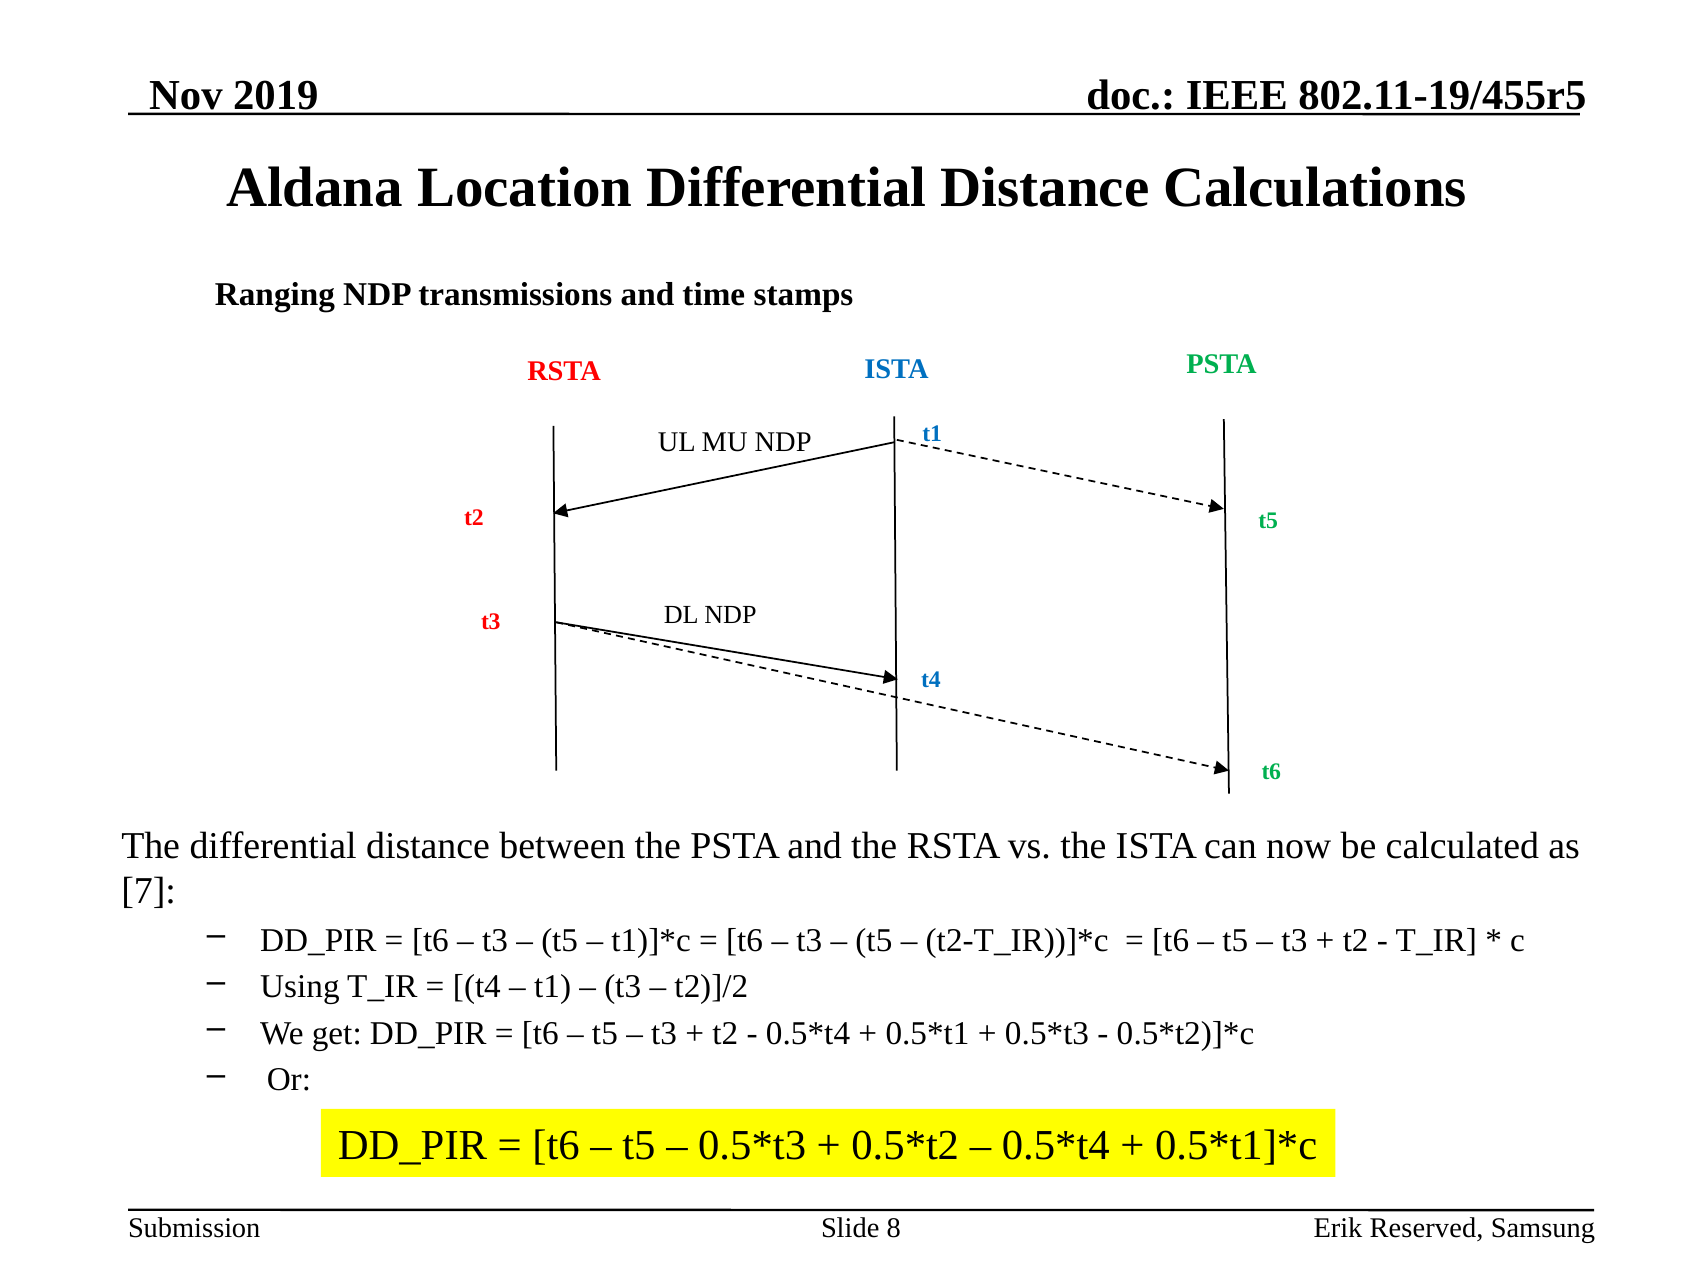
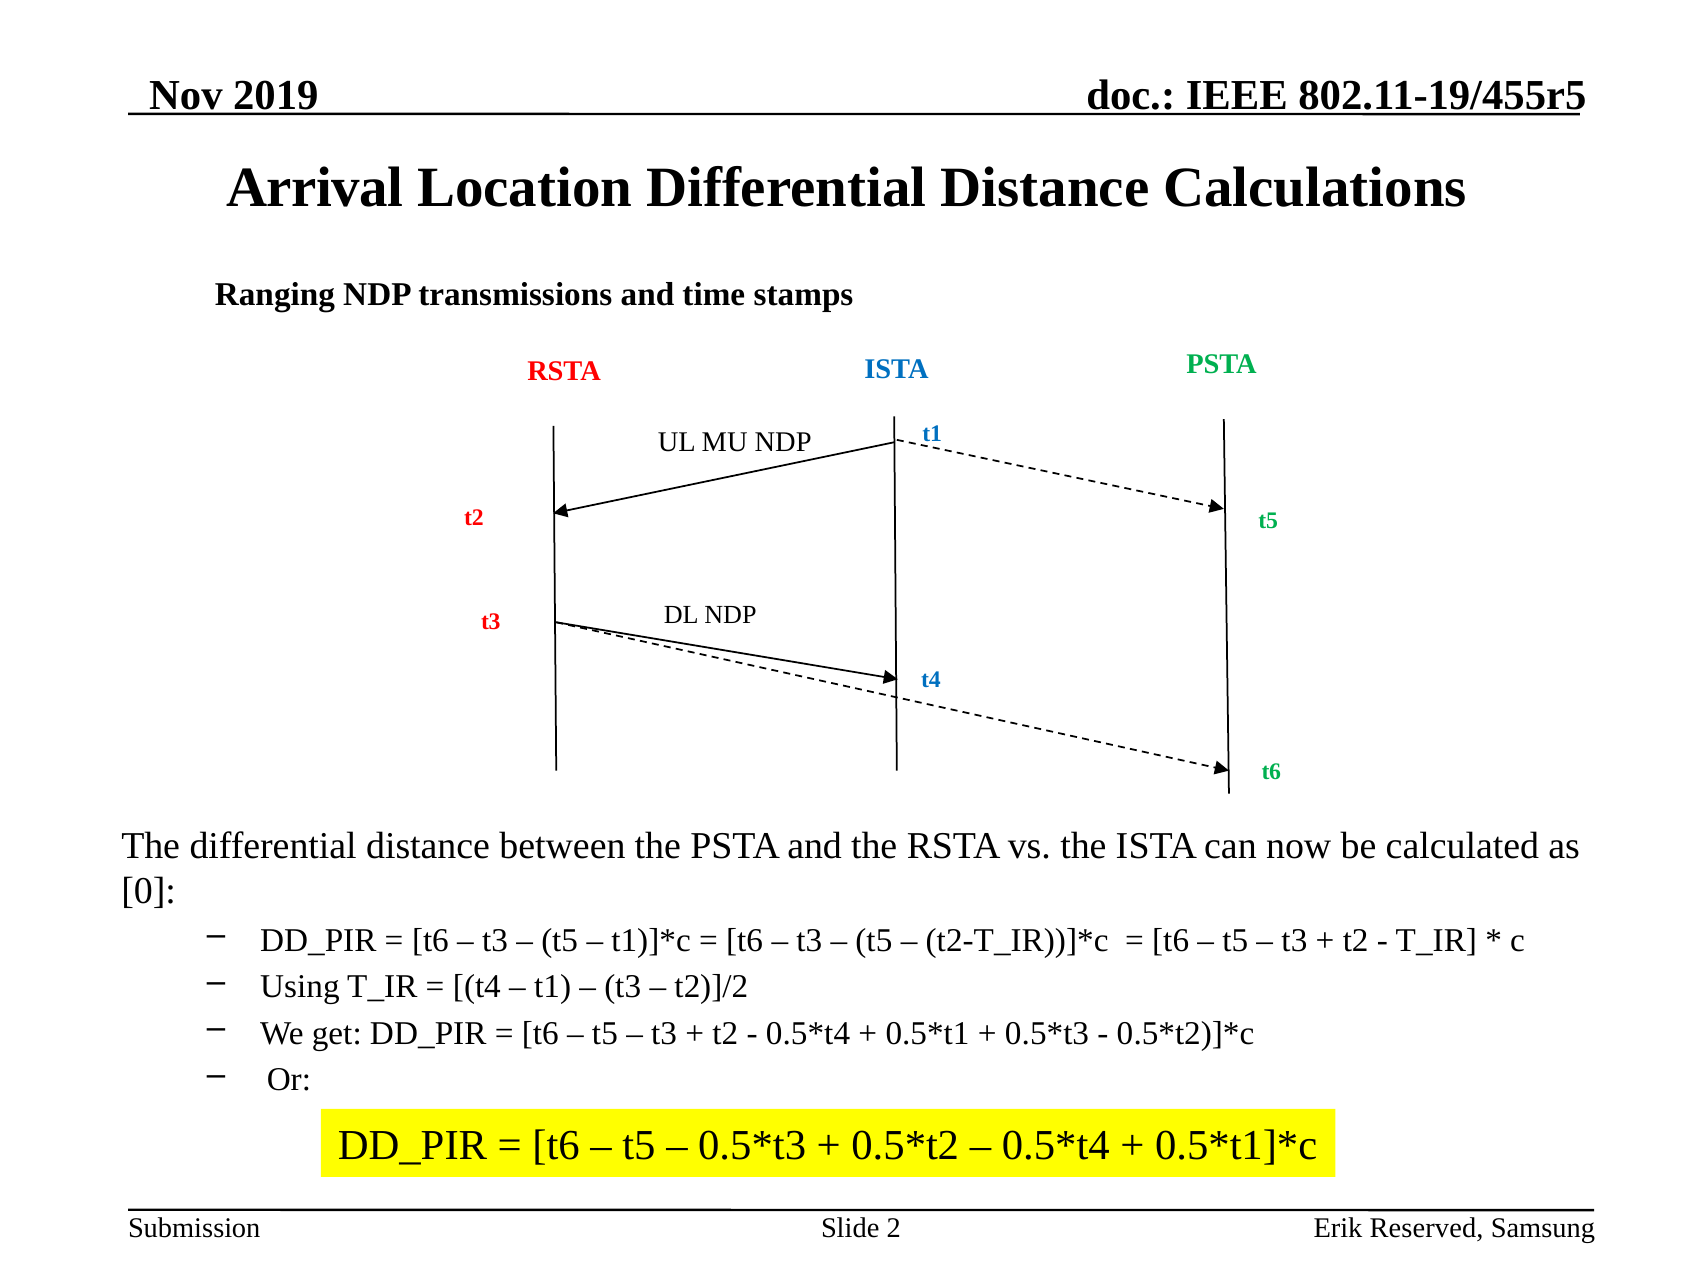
Aldana: Aldana -> Arrival
7: 7 -> 0
8: 8 -> 2
